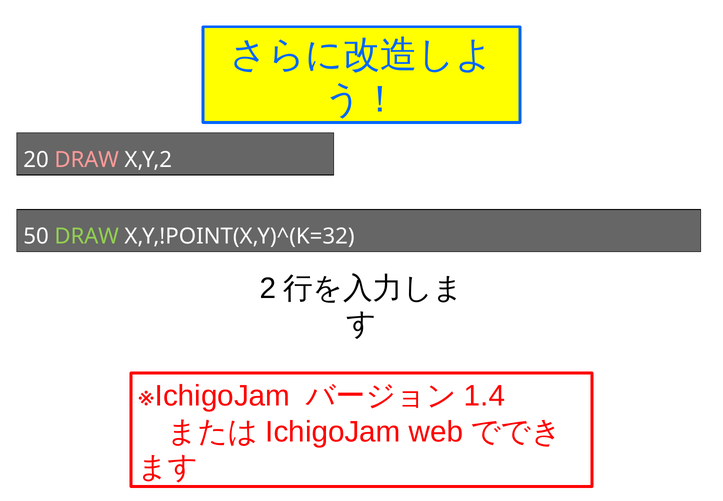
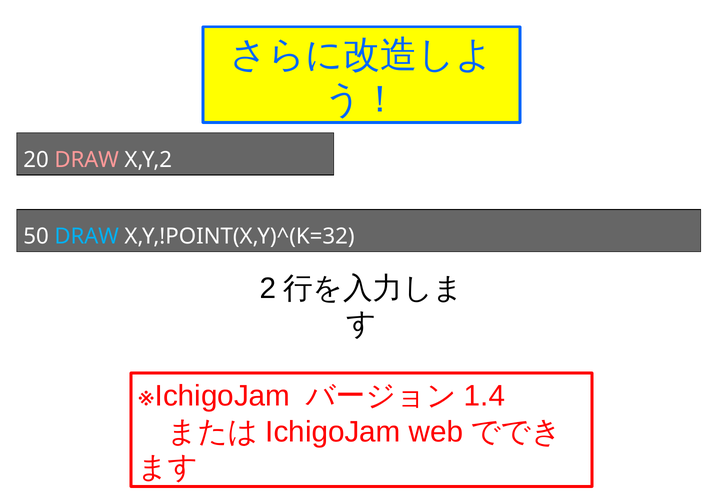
DRAW at (87, 236) colour: light green -> light blue
